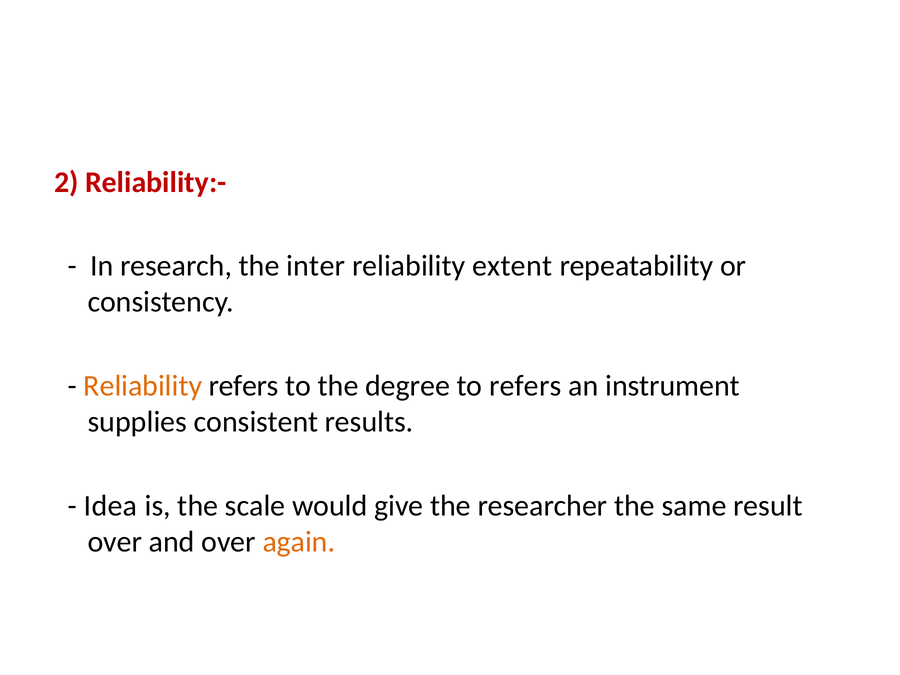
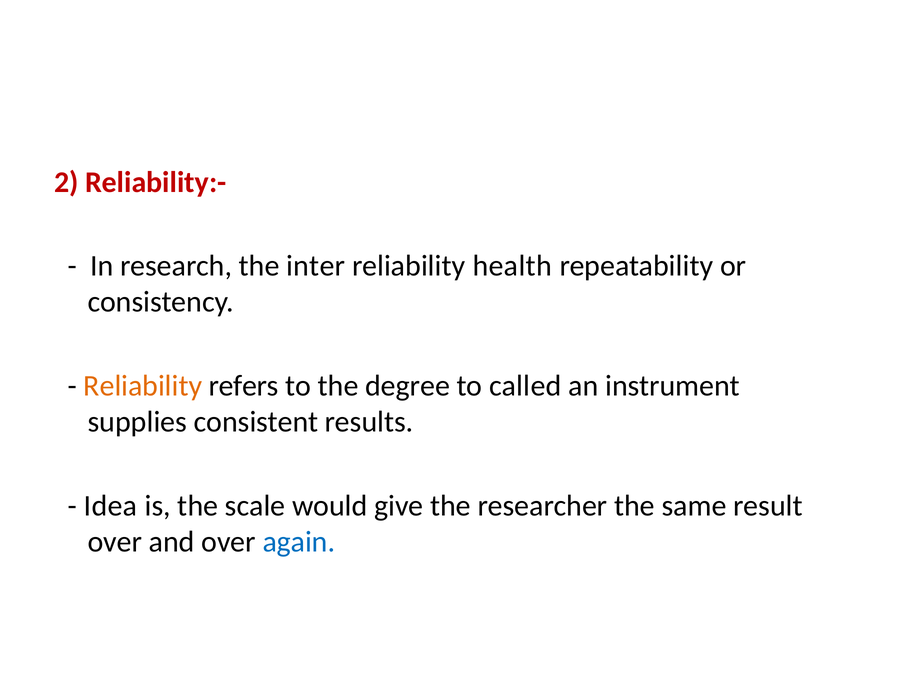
extent: extent -> health
to refers: refers -> called
again colour: orange -> blue
